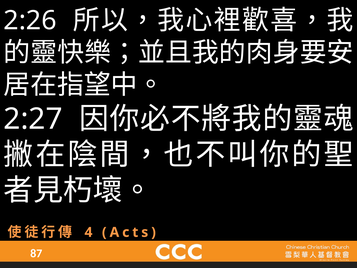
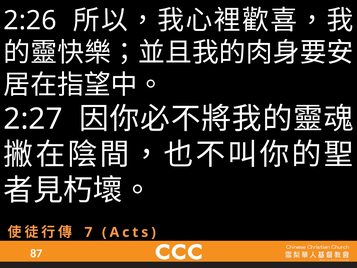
4: 4 -> 7
